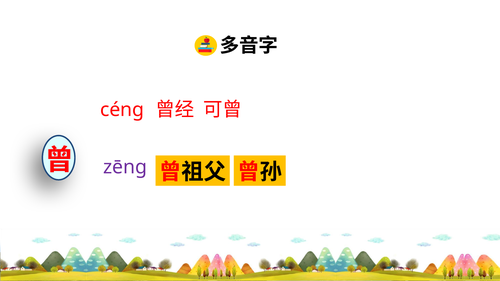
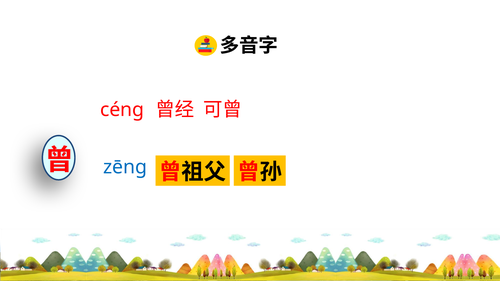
zēng colour: purple -> blue
